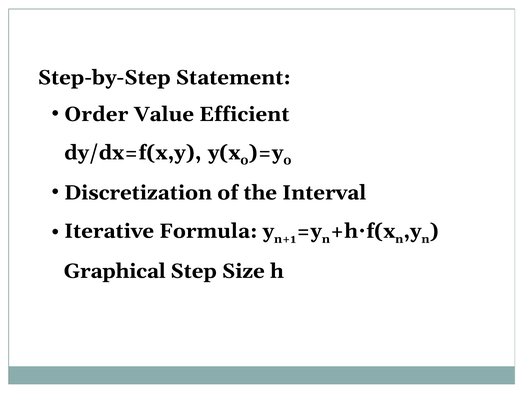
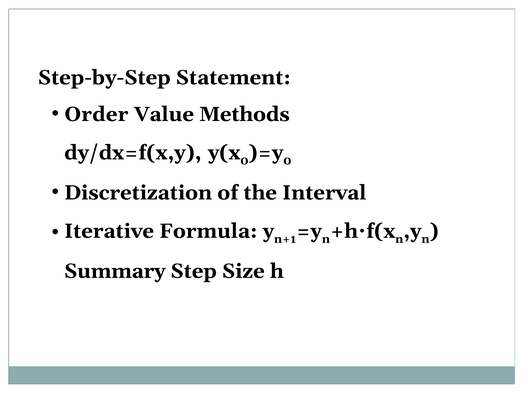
Efficient: Efficient -> Methods
Graphical: Graphical -> Summary
